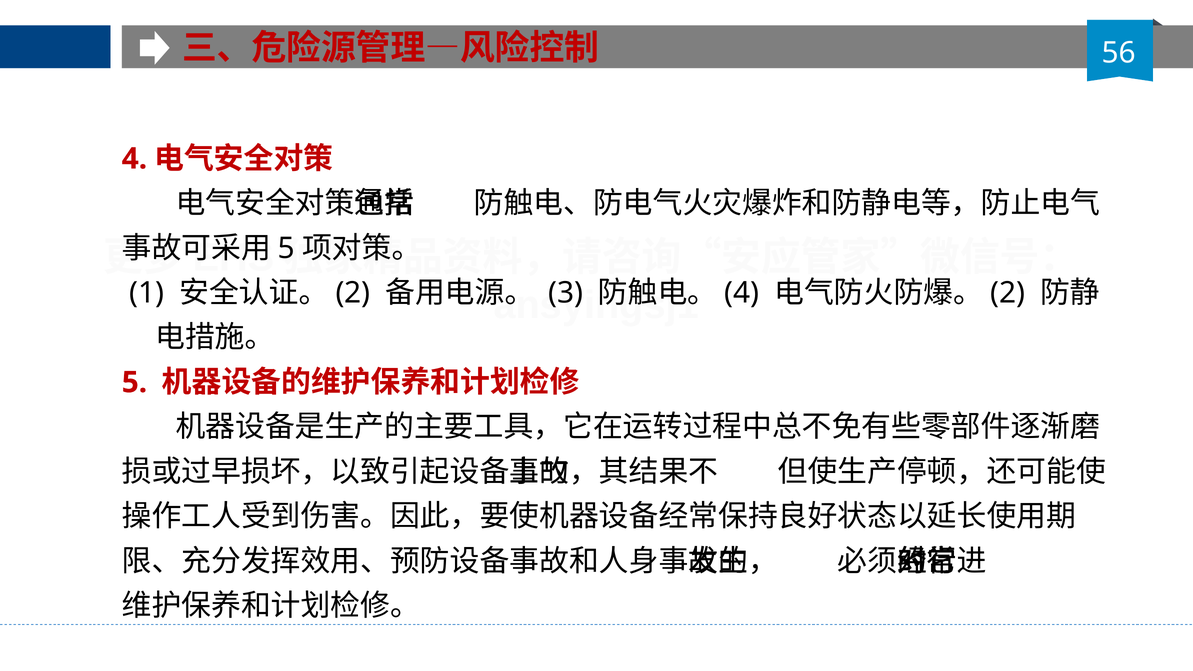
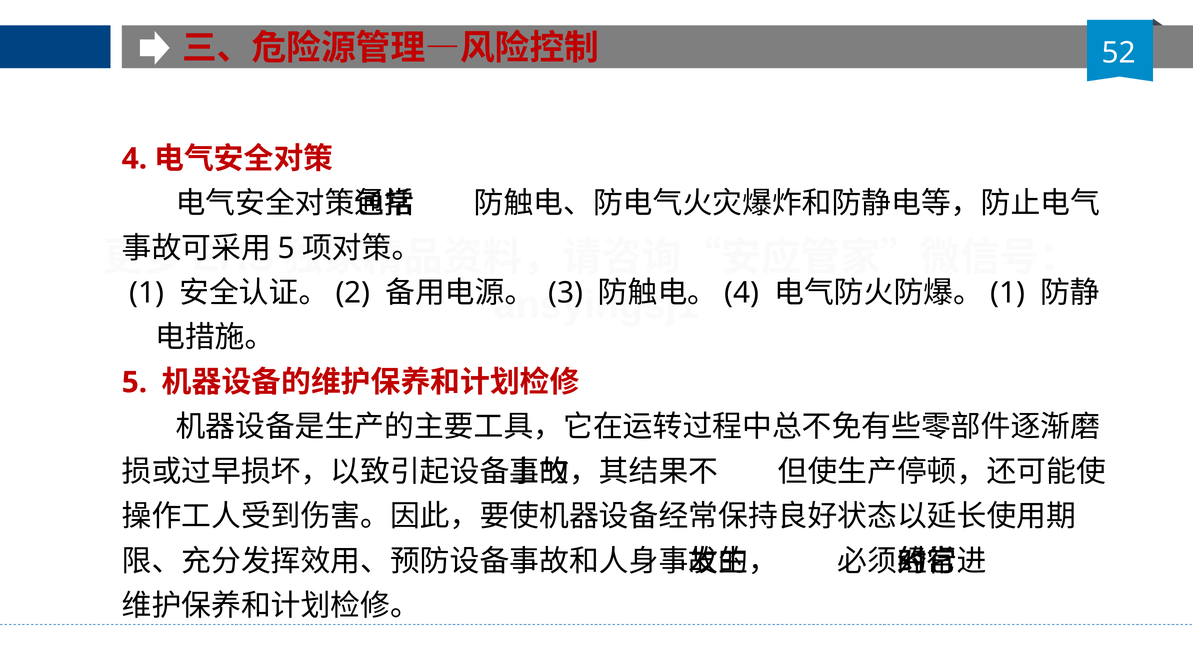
56: 56 -> 52
2 at (1008, 293): 2 -> 1
